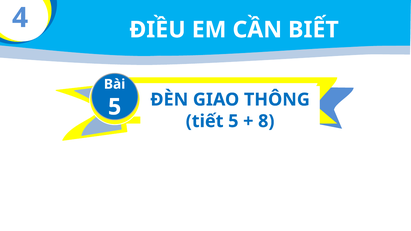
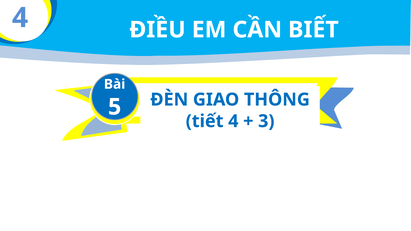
tiết 5: 5 -> 4
8: 8 -> 3
